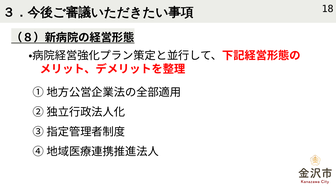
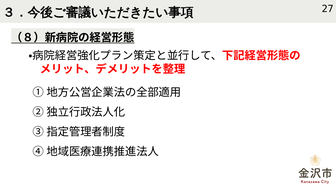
18: 18 -> 27
